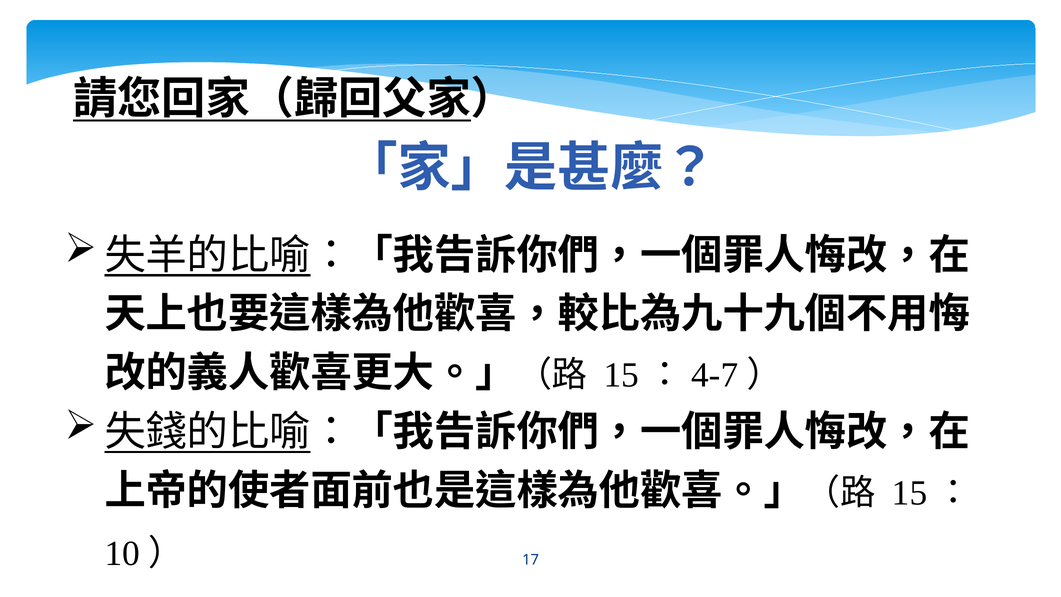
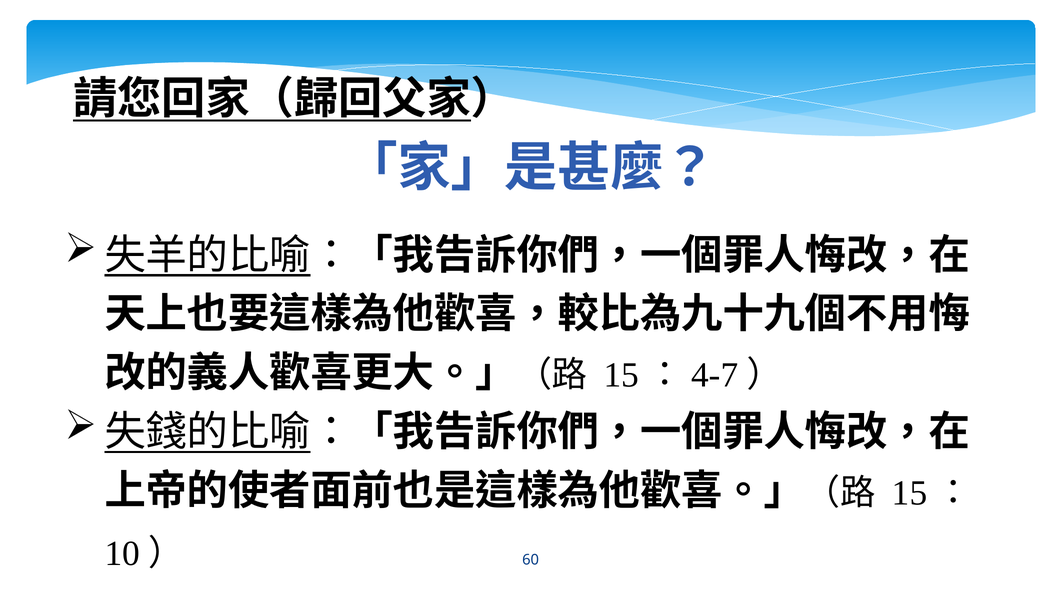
17: 17 -> 60
